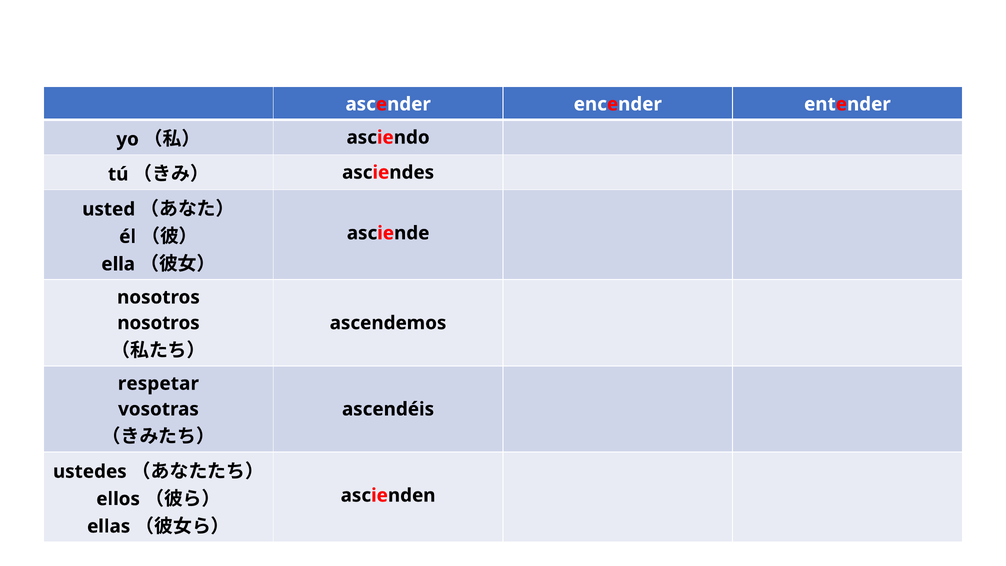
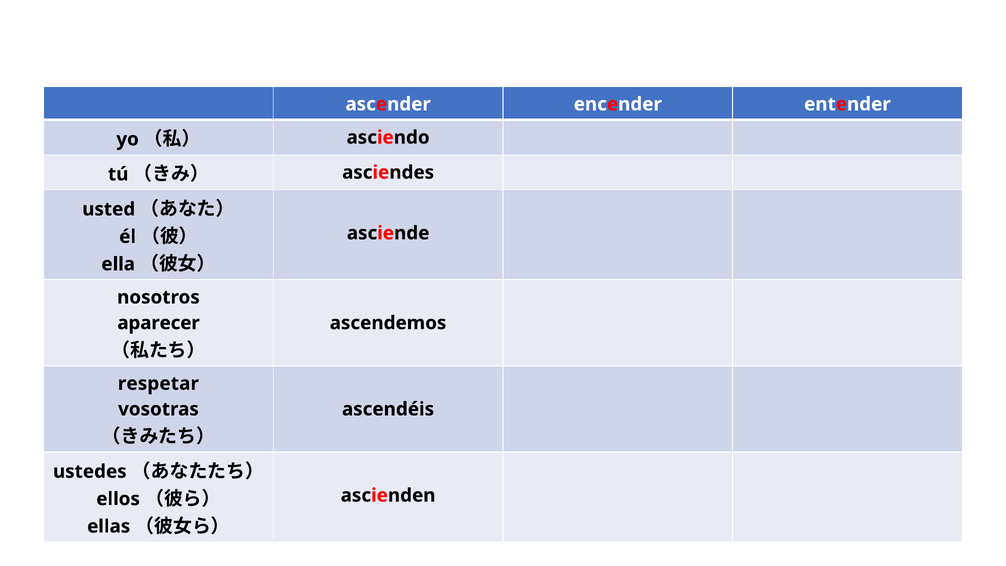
nosotros at (159, 323): nosotros -> aparecer
